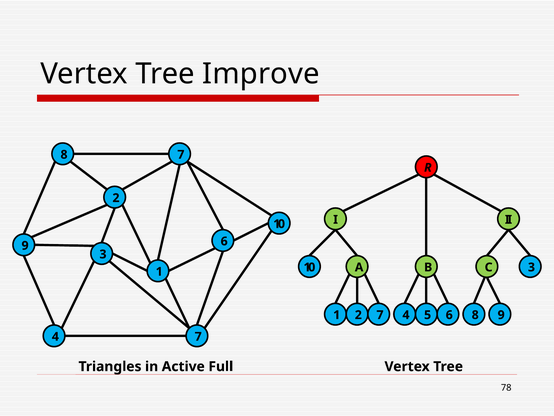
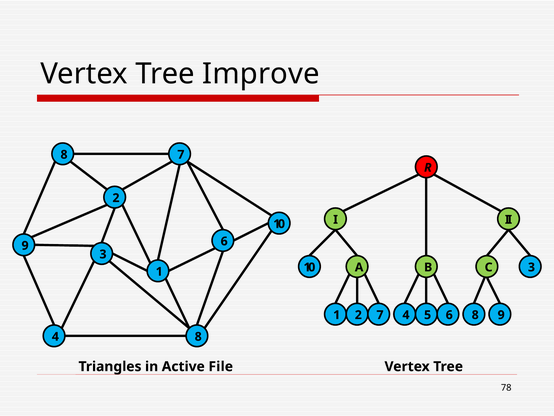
4 7: 7 -> 8
Full: Full -> File
